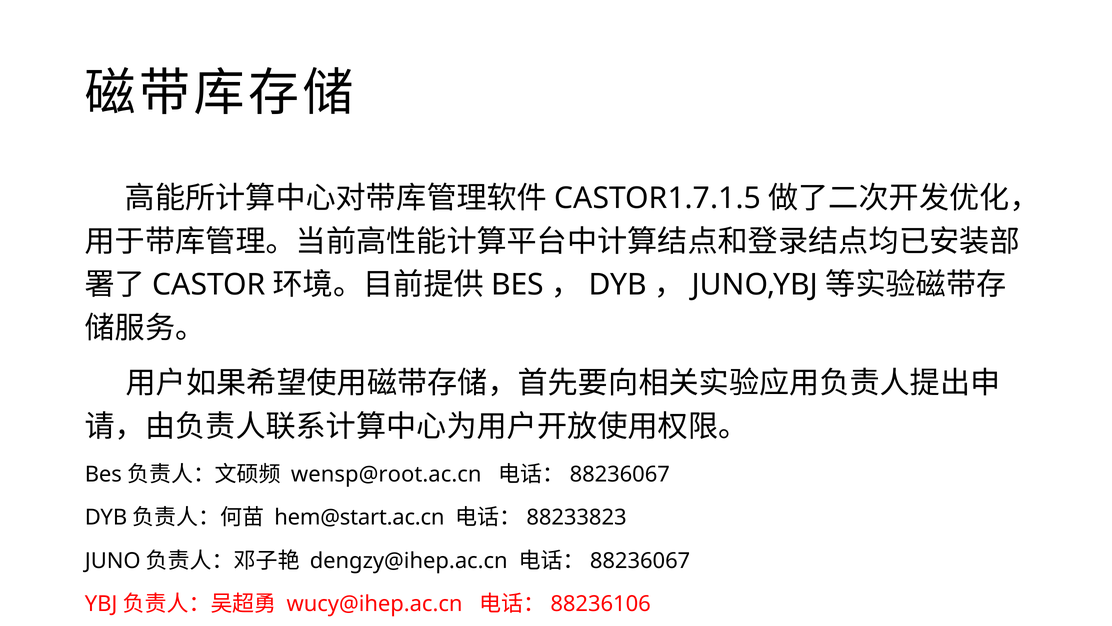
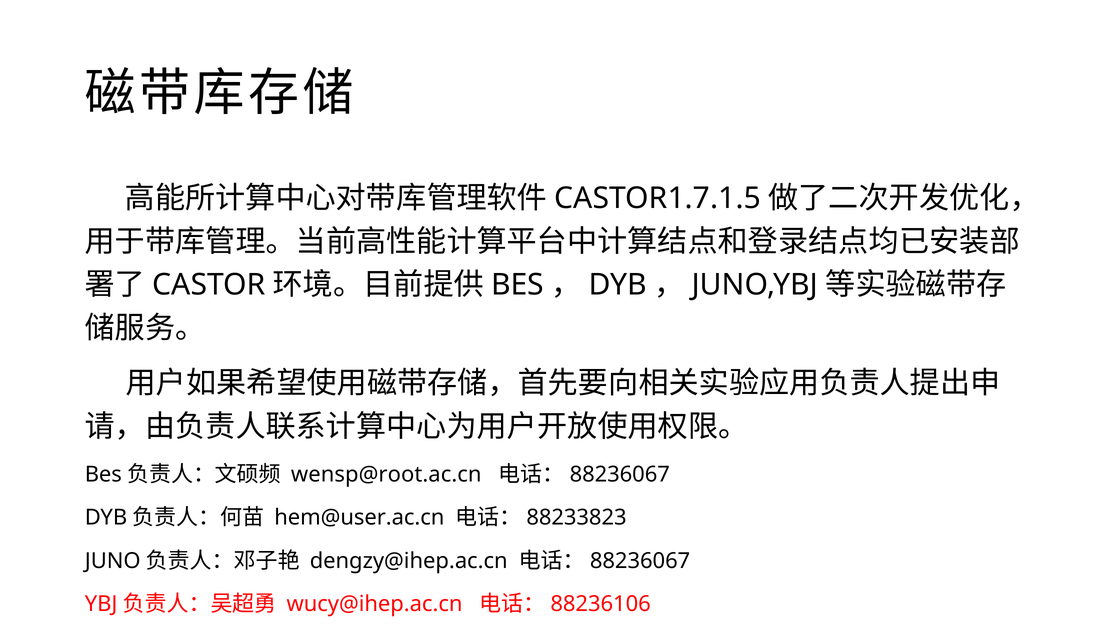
hem@start.ac.cn: hem@start.ac.cn -> hem@user.ac.cn
